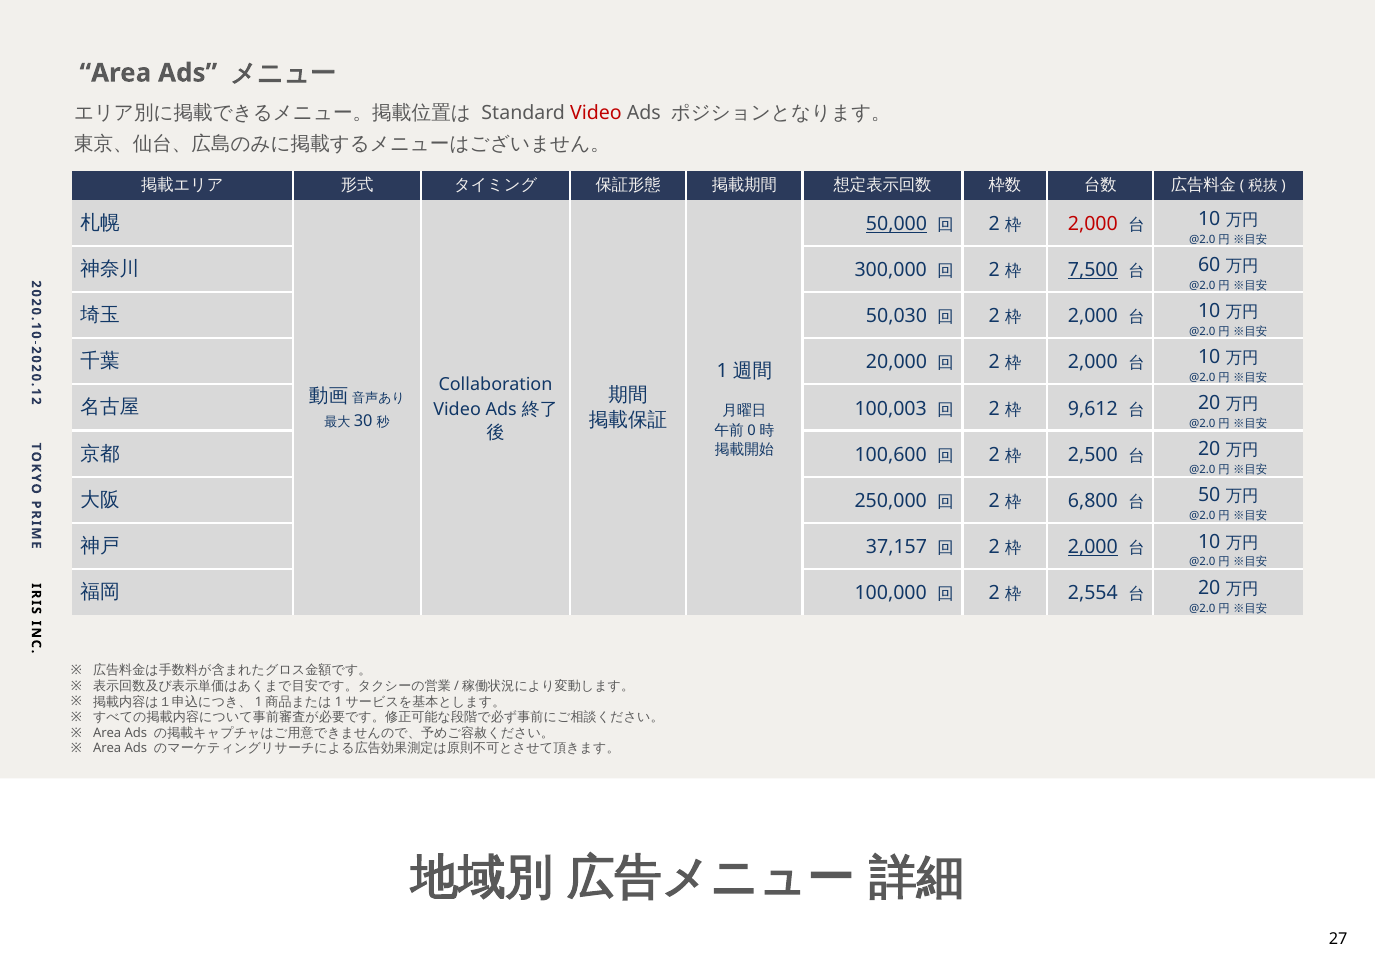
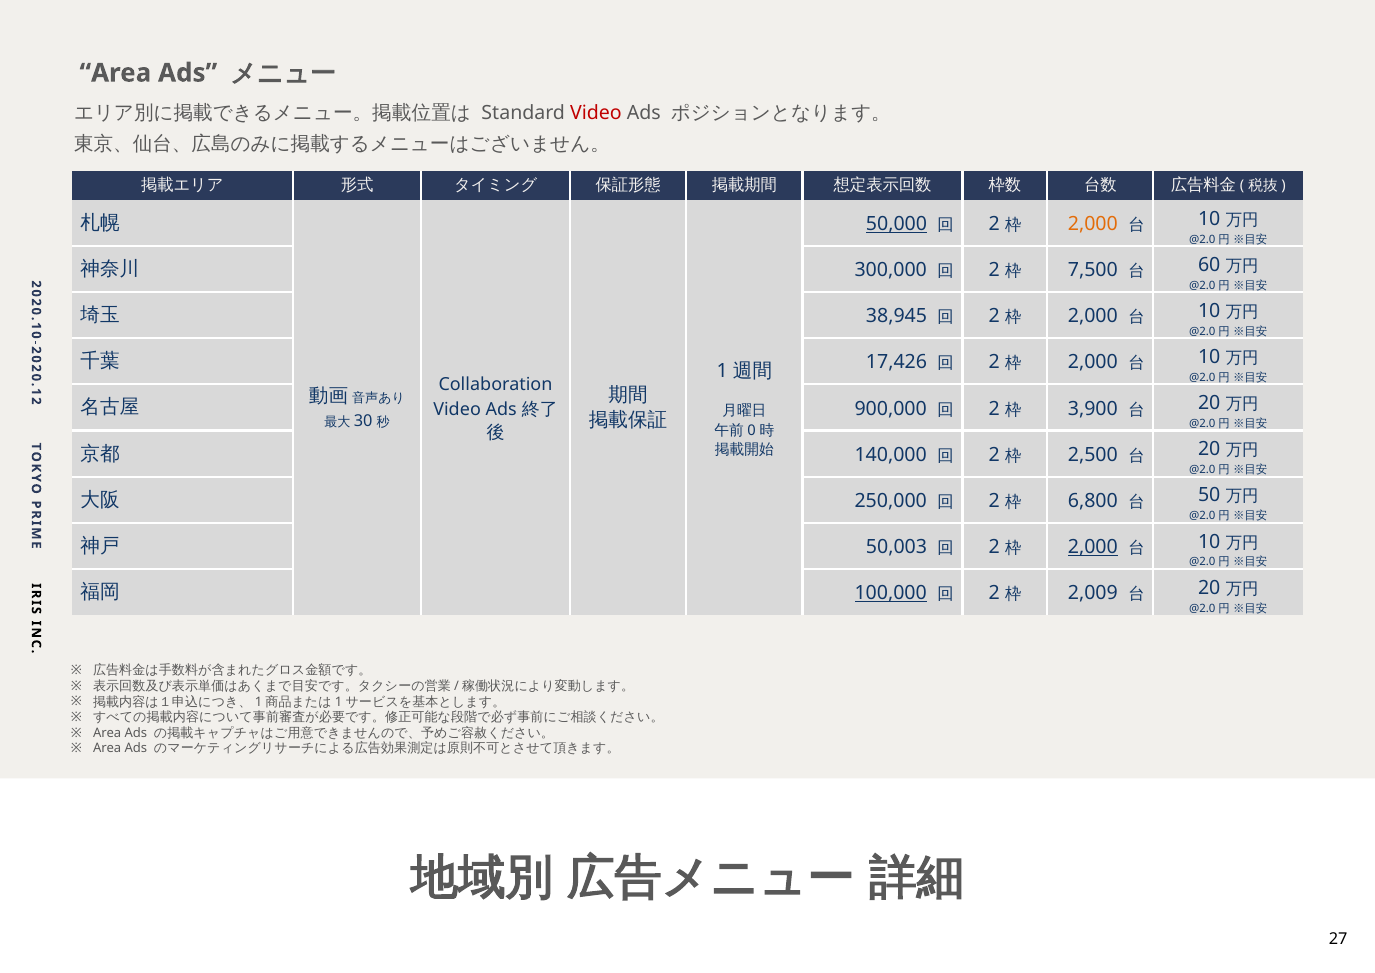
2,000 at (1093, 224) colour: red -> orange
7,500 underline: present -> none
50,030: 50,030 -> 38,945
20,000: 20,000 -> 17,426
100,003: 100,003 -> 900,000
9,612: 9,612 -> 3,900
100,600: 100,600 -> 140,000
37,157: 37,157 -> 50,003
100,000 underline: none -> present
2,554: 2,554 -> 2,009
